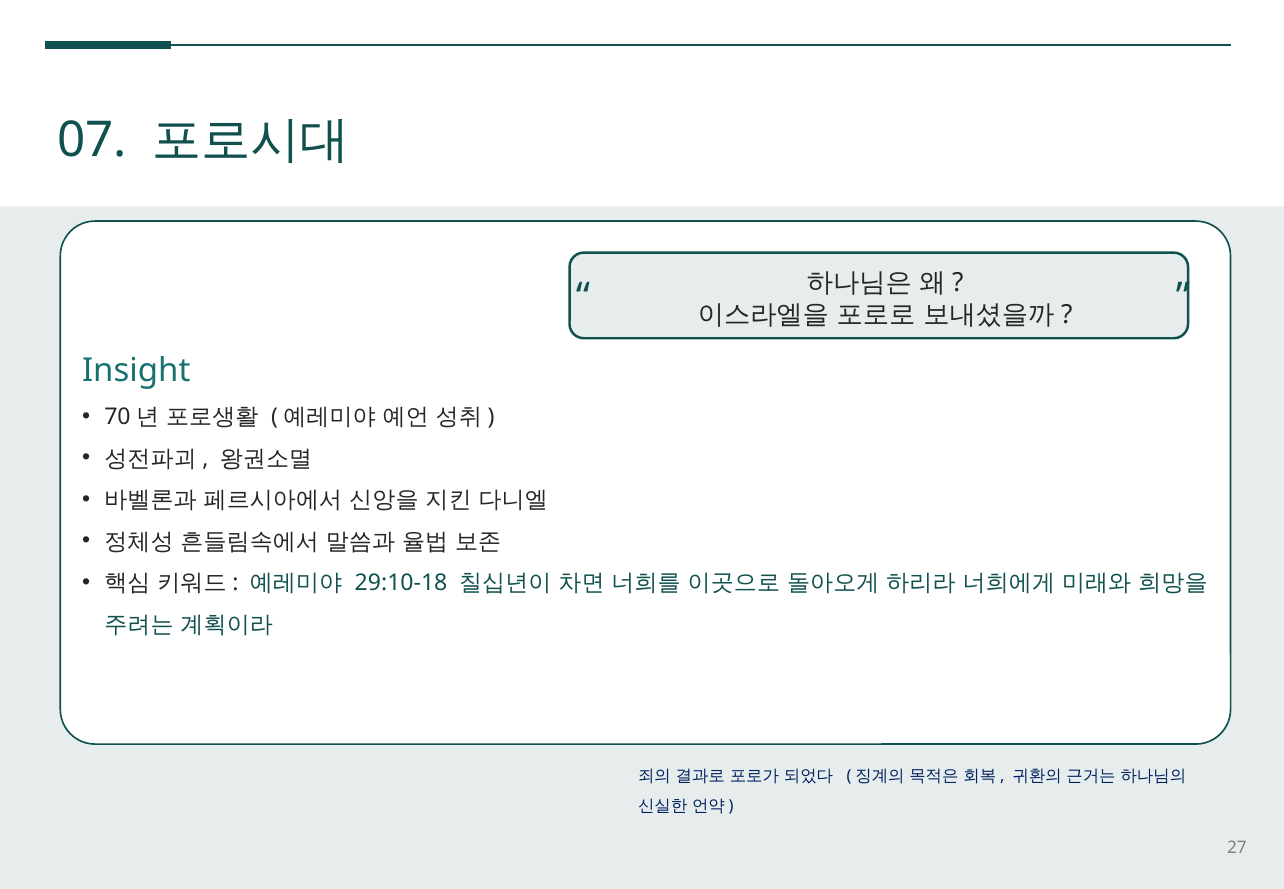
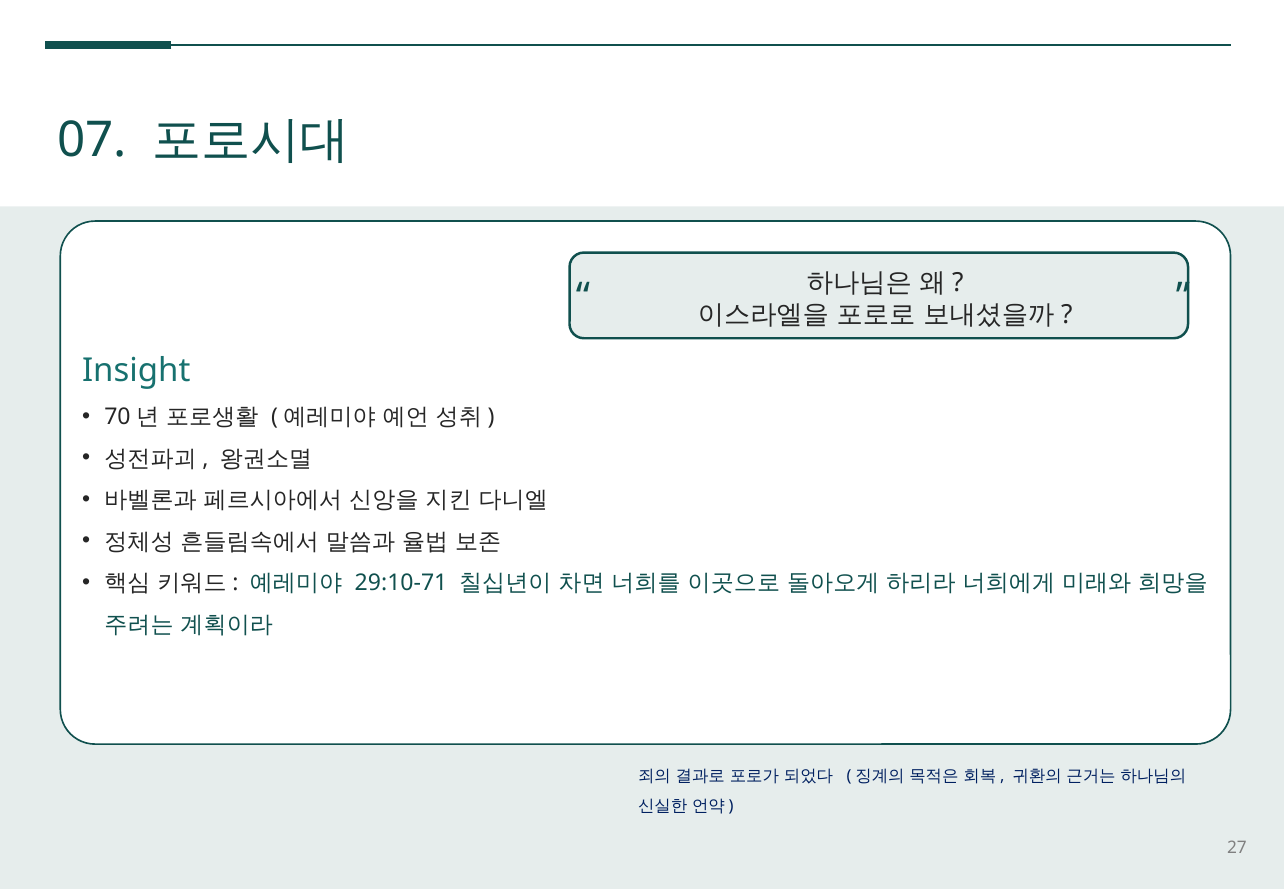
29:10-18: 29:10-18 -> 29:10-71
